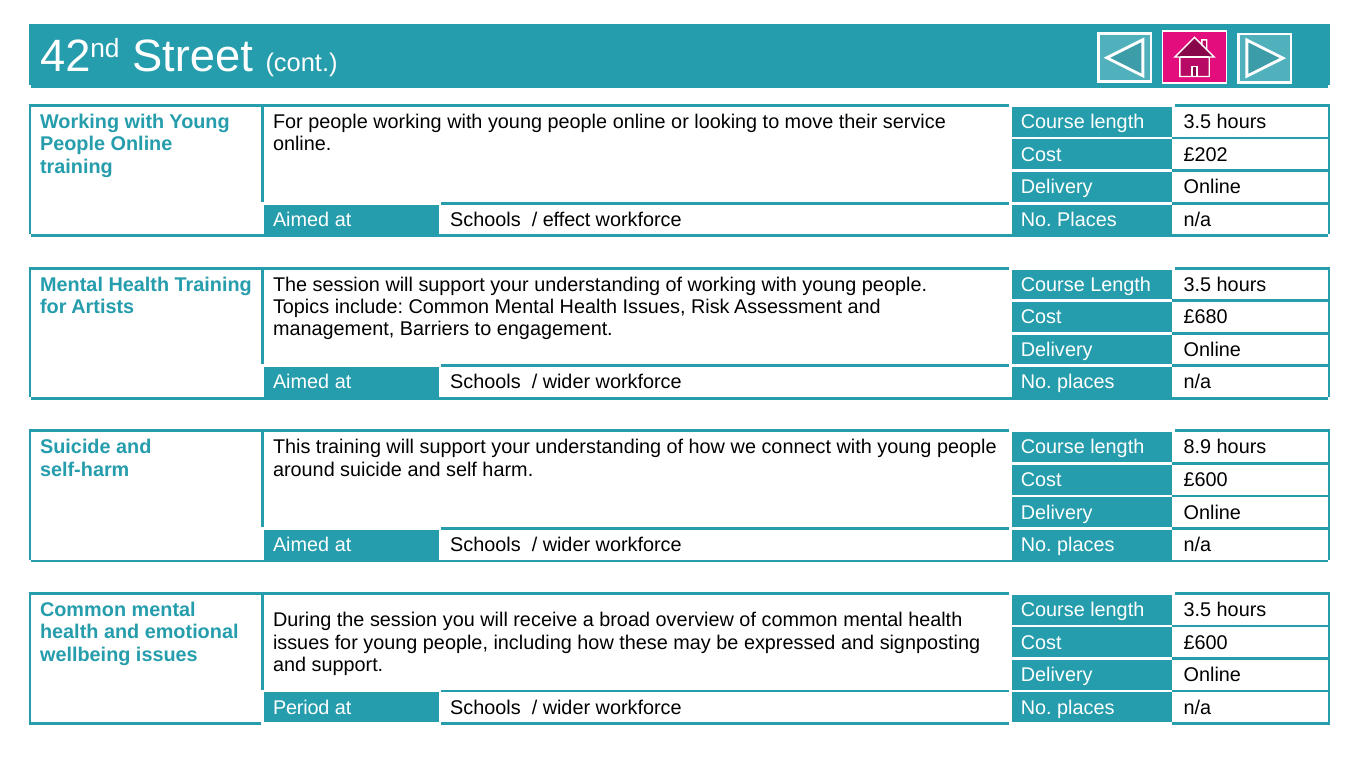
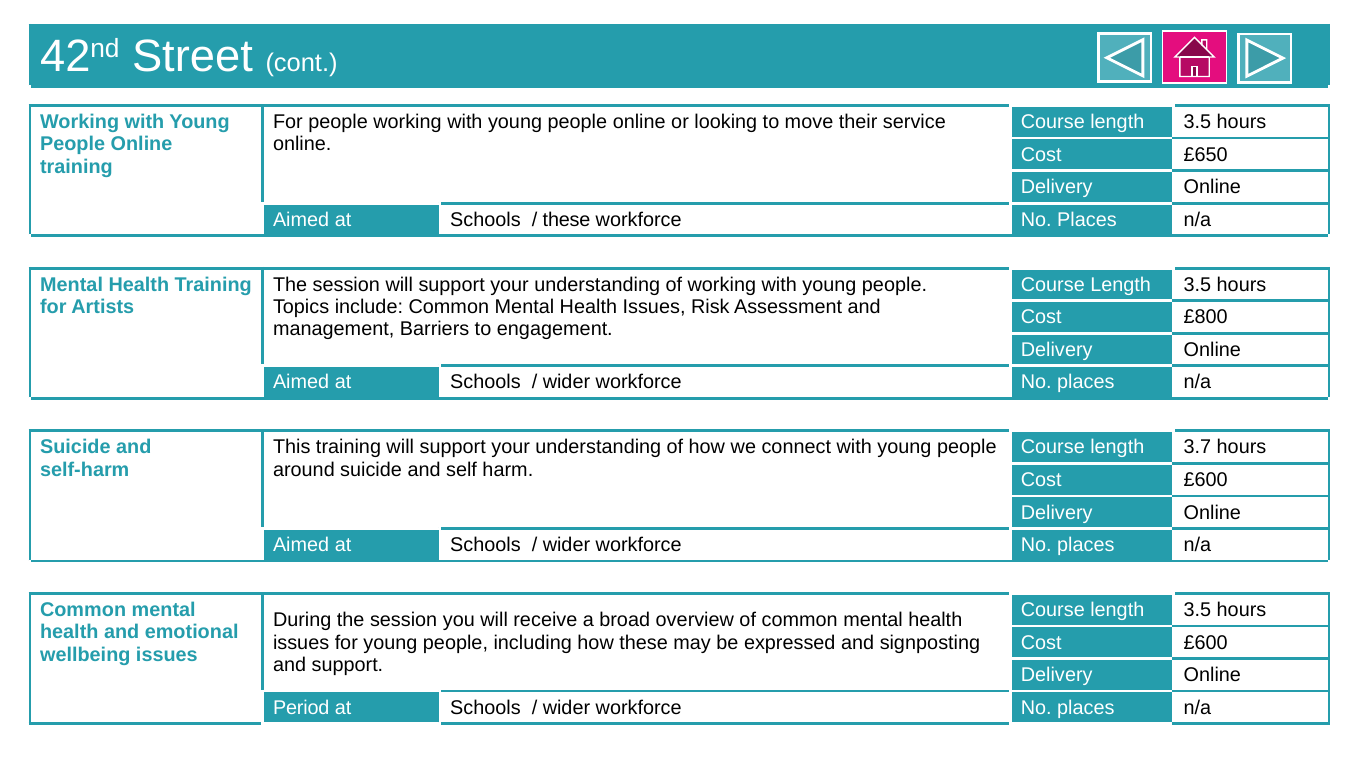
£202: £202 -> £650
effect at (567, 220): effect -> these
£680: £680 -> £800
8.9: 8.9 -> 3.7
